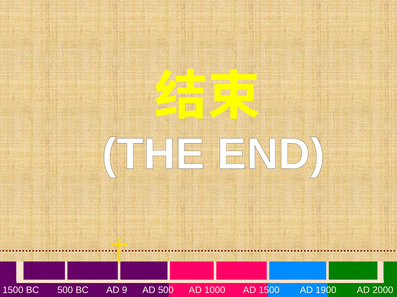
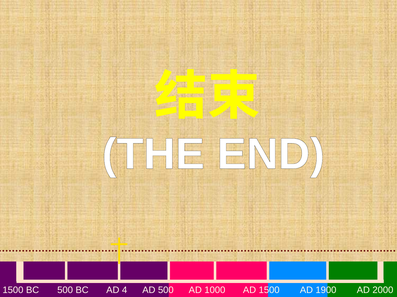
9: 9 -> 4
